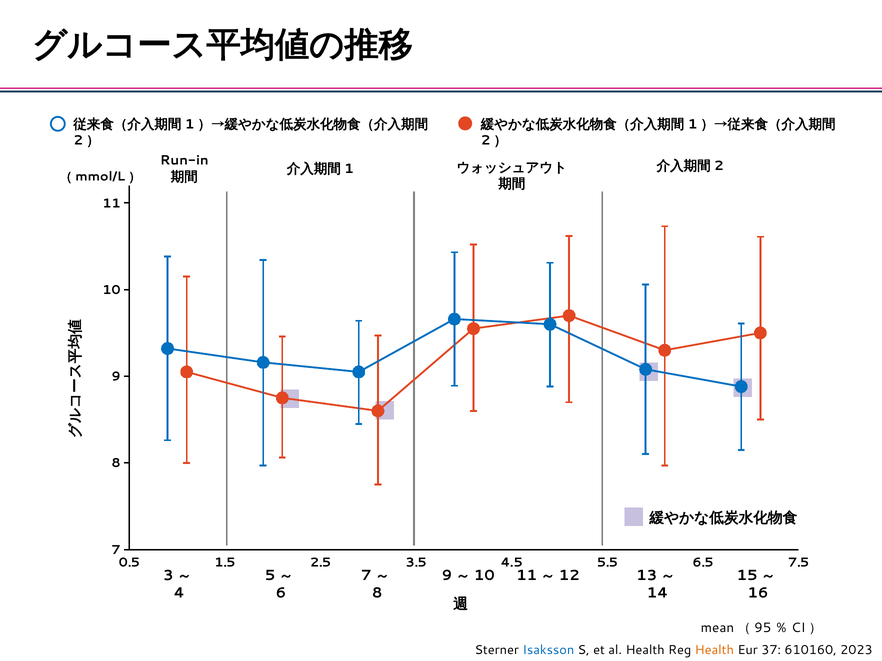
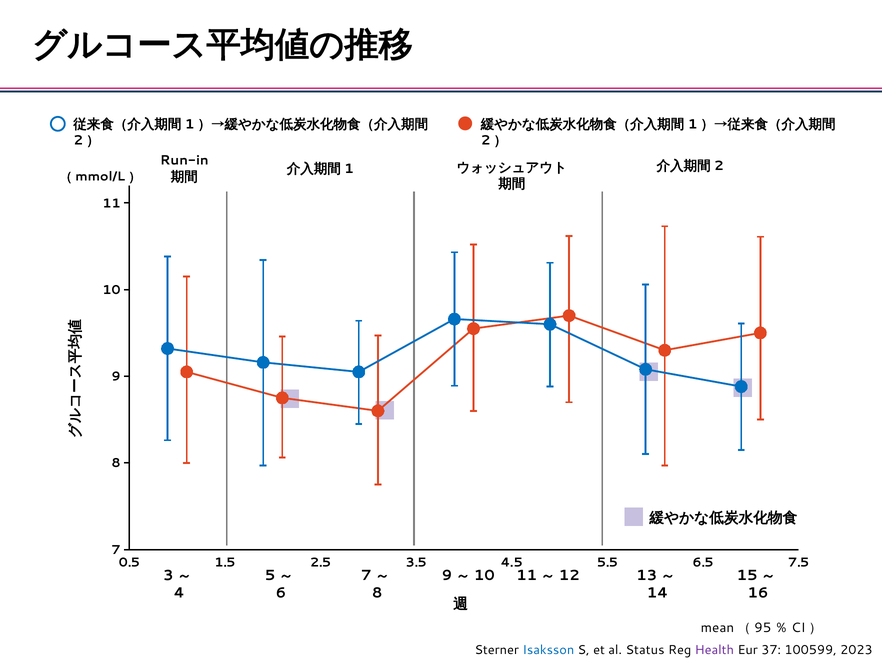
al Health: Health -> Status
Health at (714, 650) colour: orange -> purple
610160: 610160 -> 100599
